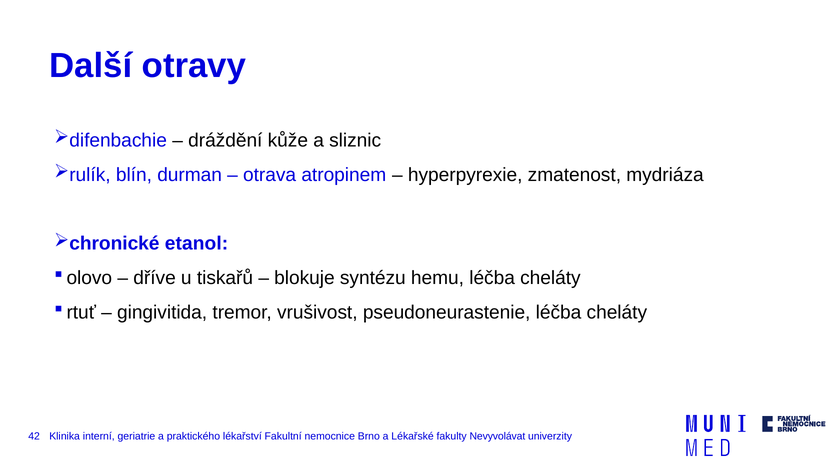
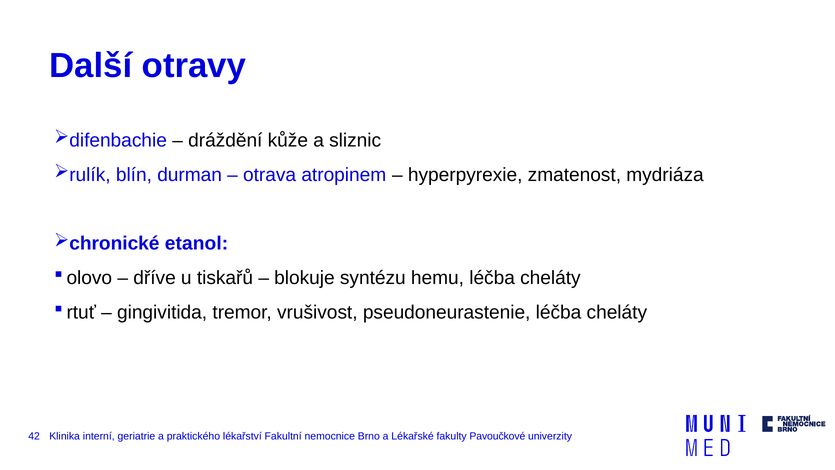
Nevyvolávat: Nevyvolávat -> Pavoučkové
